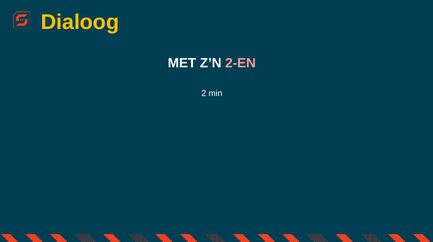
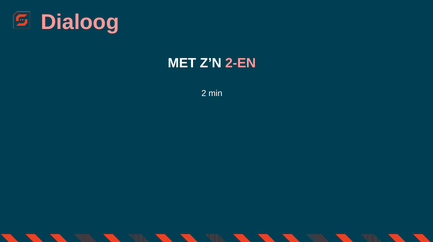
Dialoog colour: yellow -> pink
